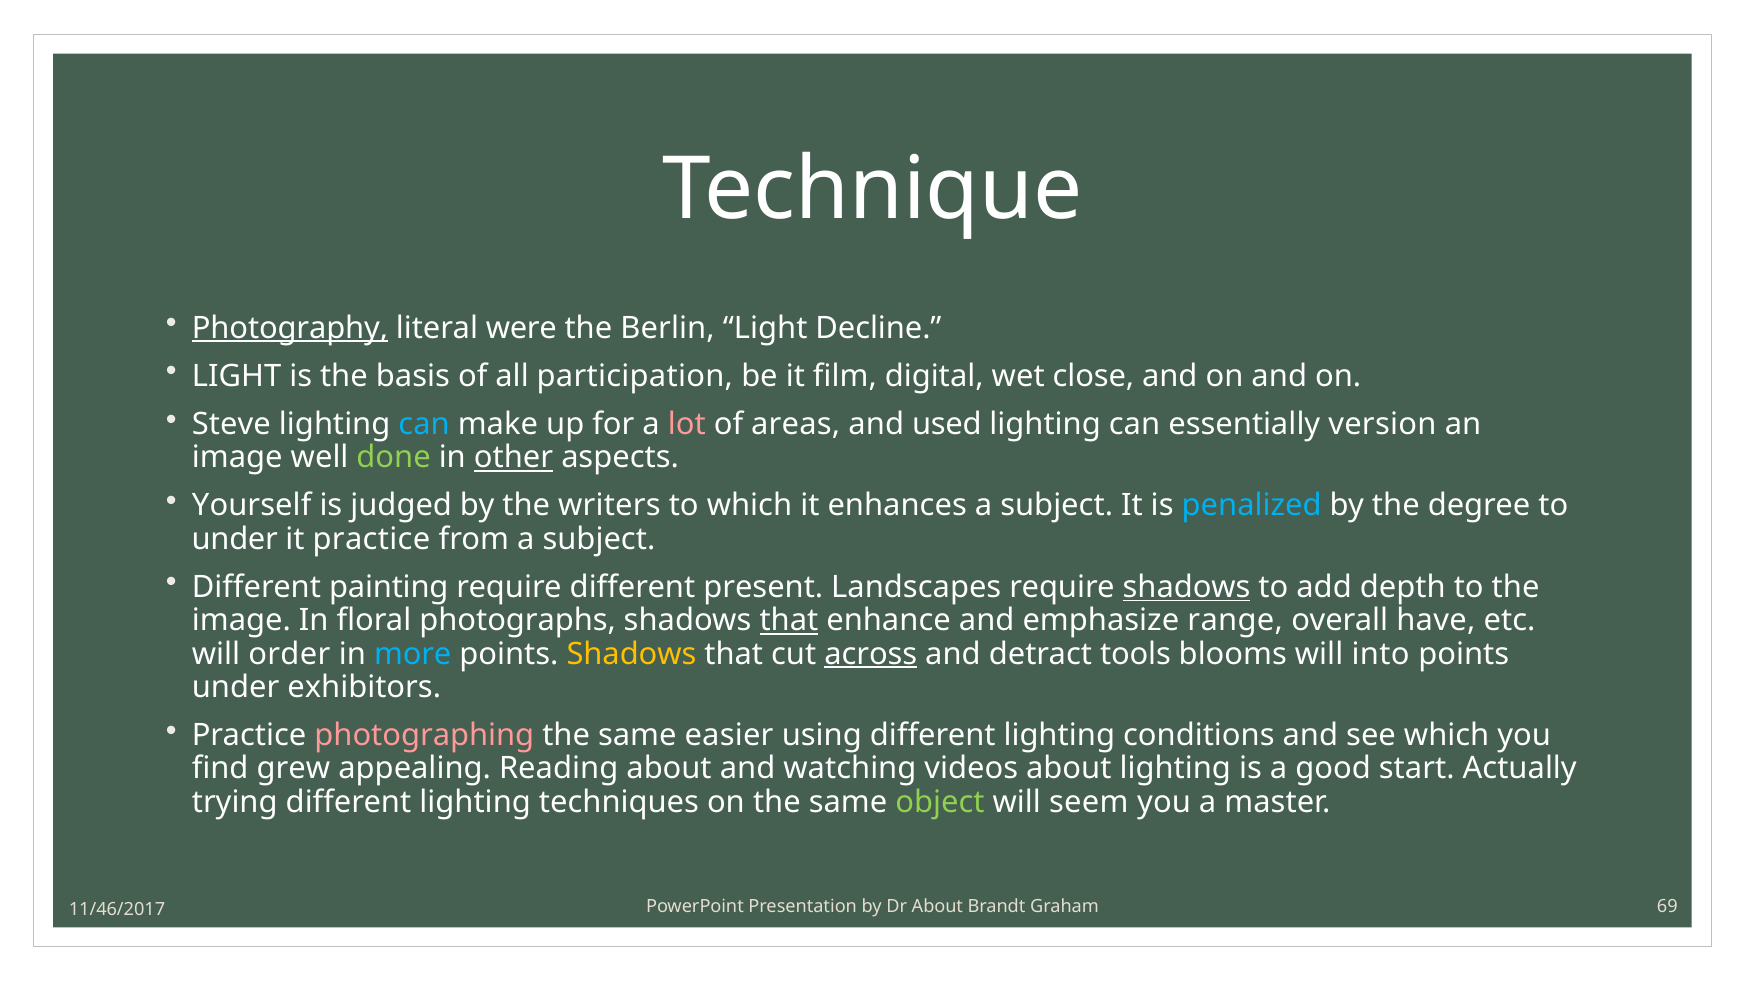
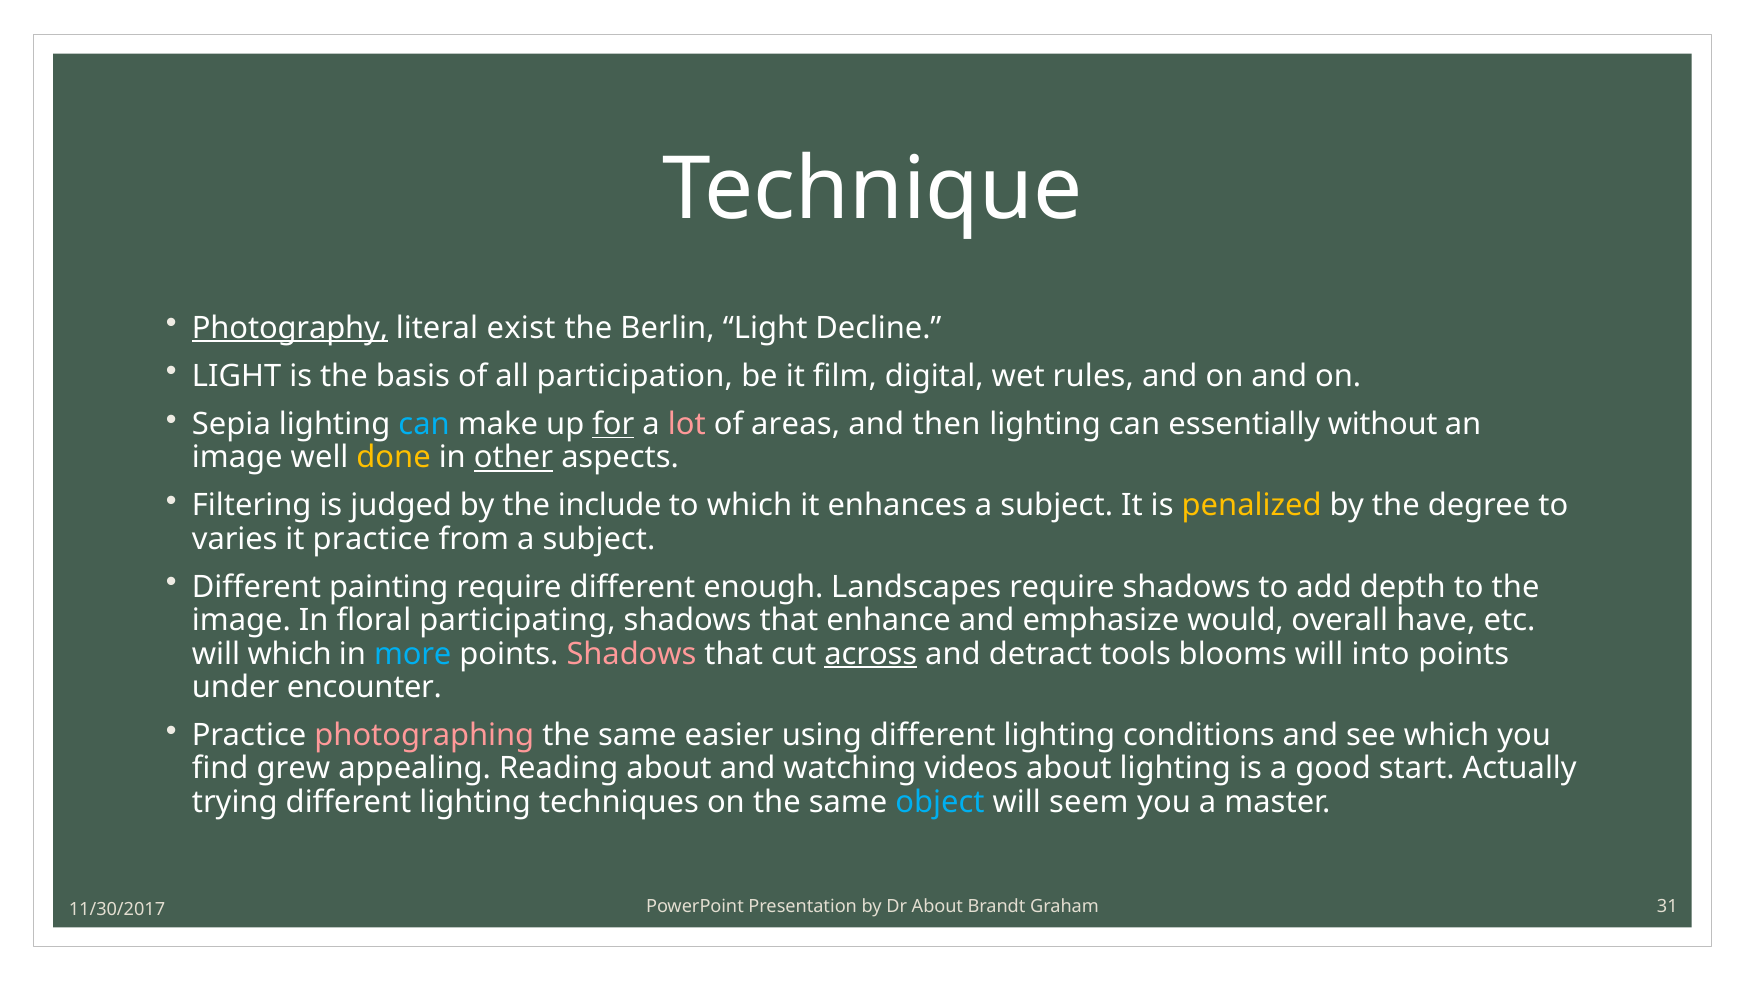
were: were -> exist
close: close -> rules
Steve: Steve -> Sepia
for underline: none -> present
used: used -> then
version: version -> without
done colour: light green -> yellow
Yourself: Yourself -> Filtering
writers: writers -> include
penalized colour: light blue -> yellow
under at (235, 539): under -> varies
present: present -> enough
shadows at (1187, 588) underline: present -> none
photographs: photographs -> participating
that at (789, 621) underline: present -> none
range: range -> would
will order: order -> which
Shadows at (631, 654) colour: yellow -> pink
exhibitors: exhibitors -> encounter
object colour: light green -> light blue
69: 69 -> 31
11/46/2017: 11/46/2017 -> 11/30/2017
